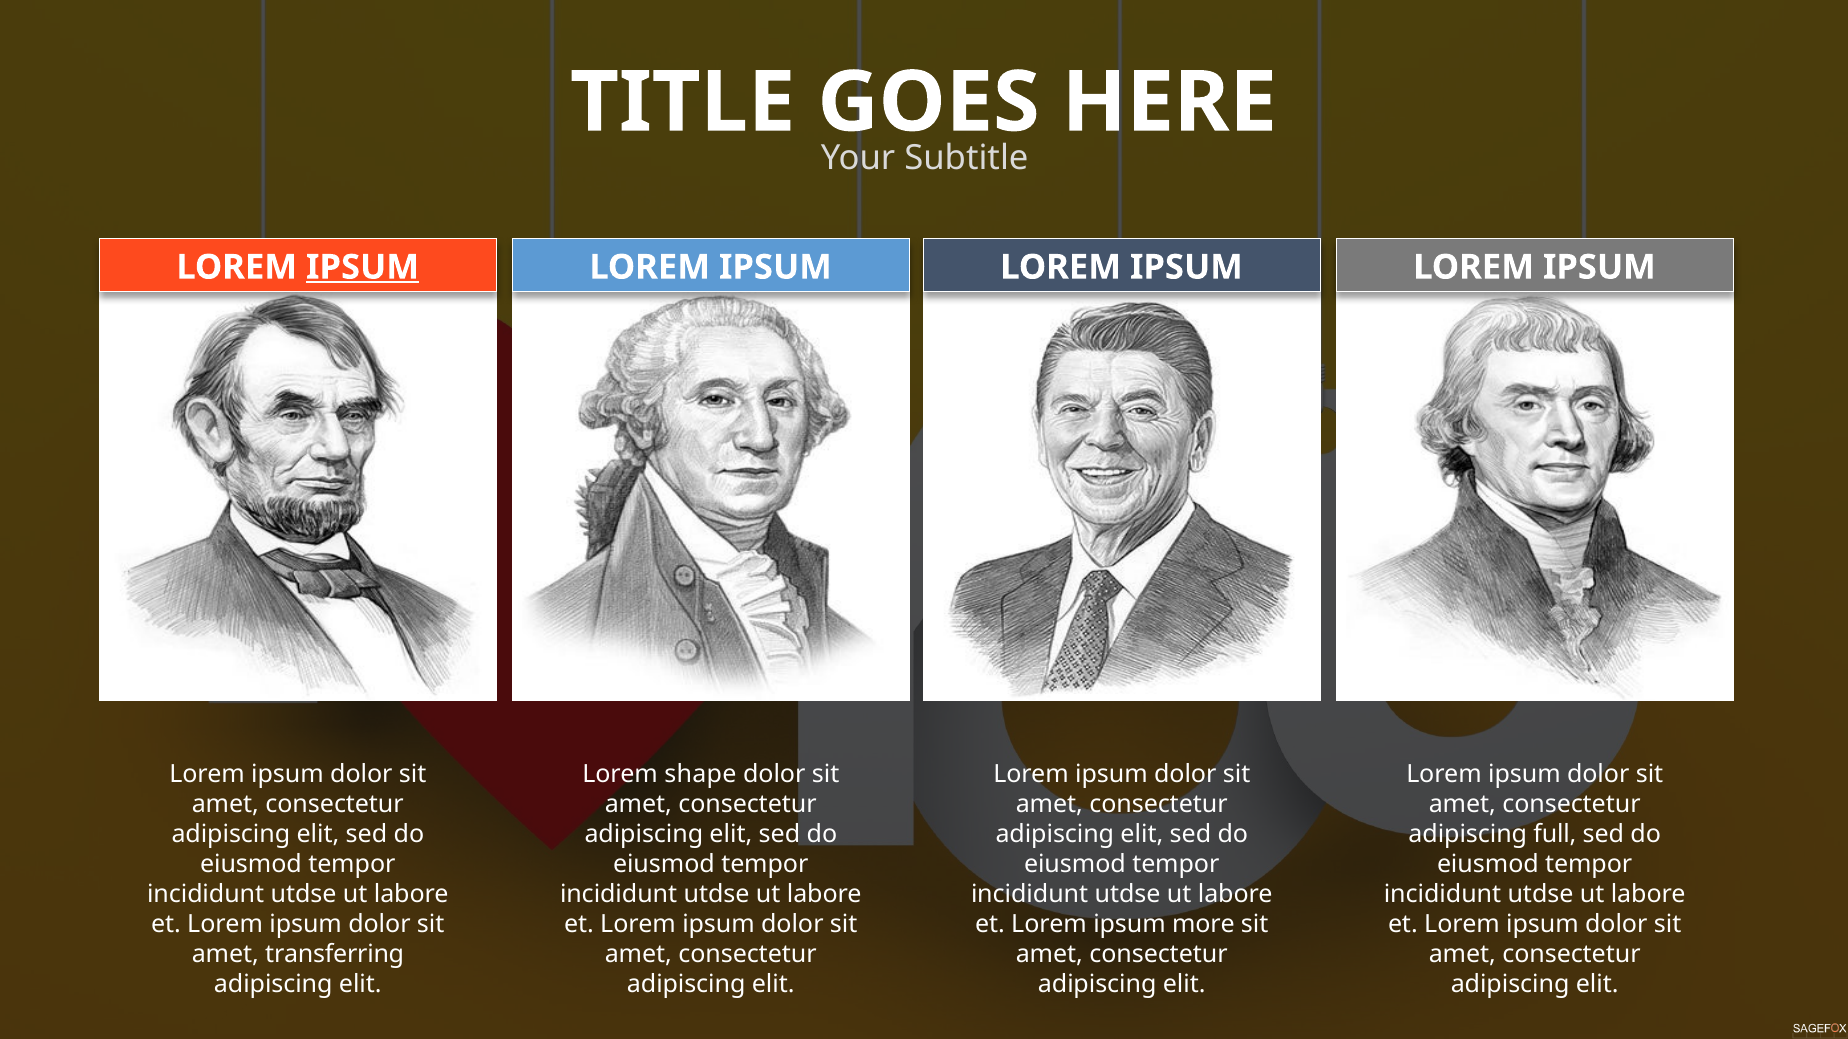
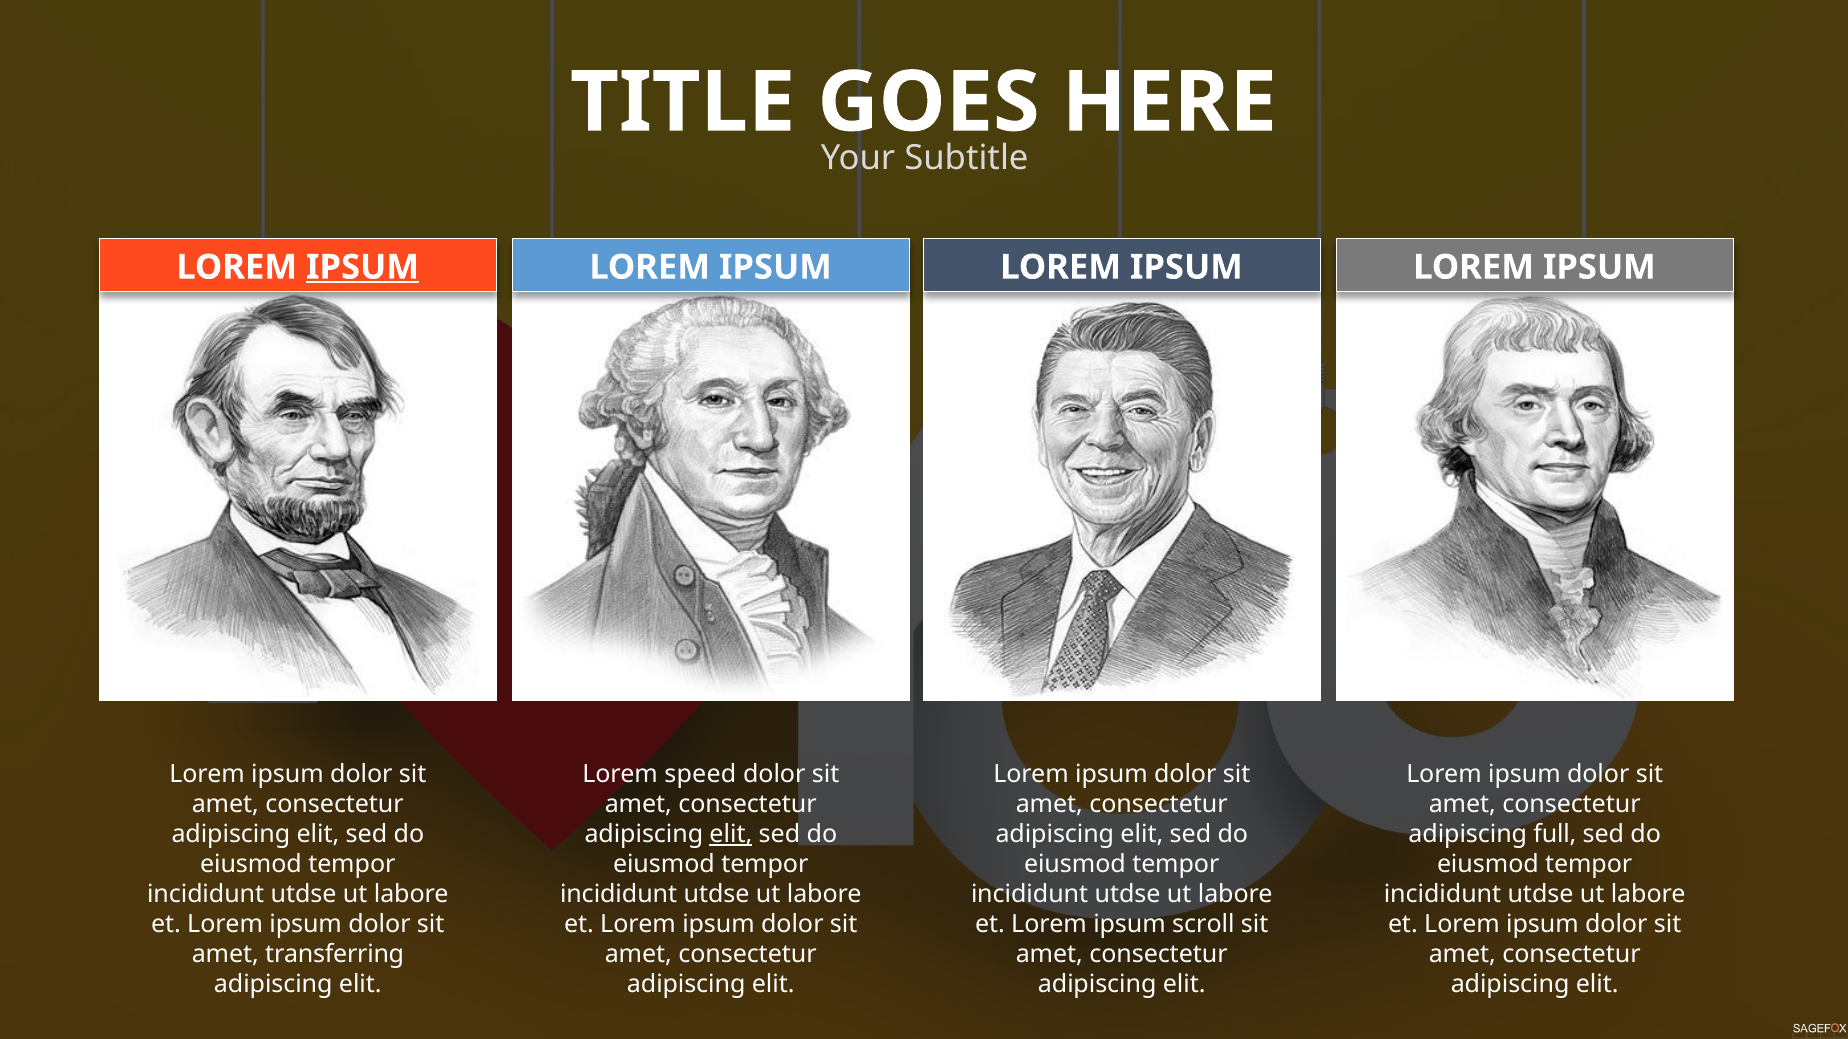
shape: shape -> speed
elit at (731, 835) underline: none -> present
more: more -> scroll
